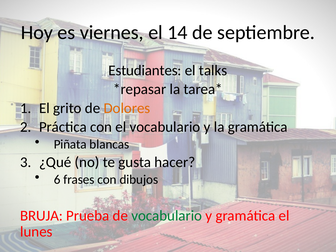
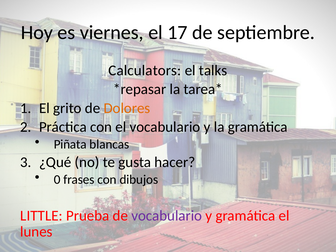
14: 14 -> 17
Estudiantes: Estudiantes -> Calculators
6: 6 -> 0
BRUJA: BRUJA -> LITTLE
vocabulario at (167, 216) colour: green -> purple
